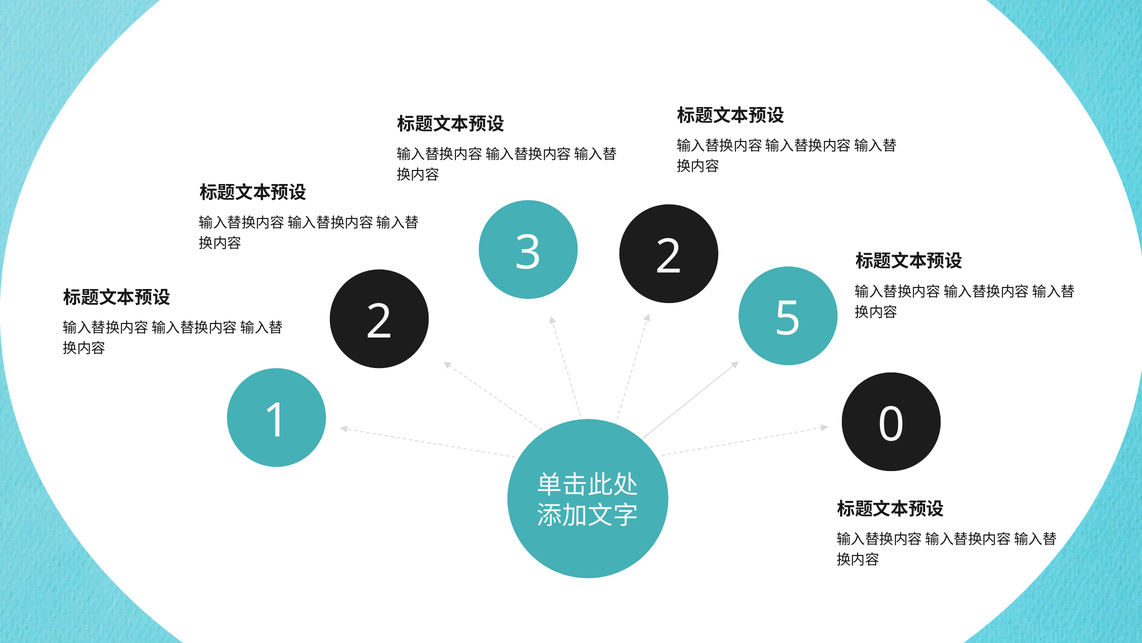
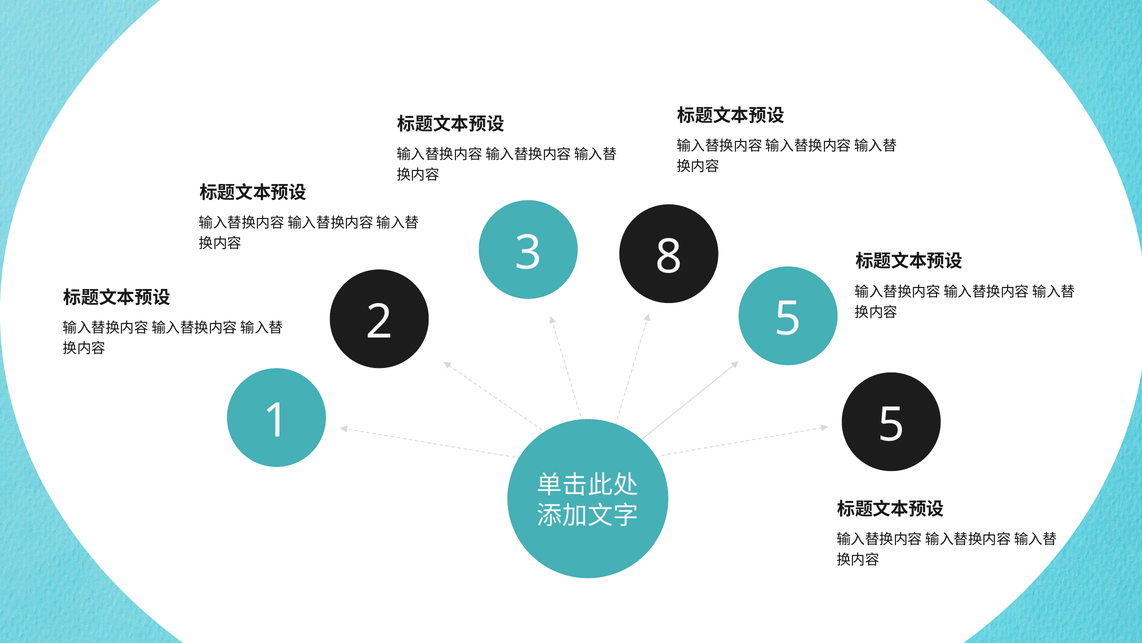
3 2: 2 -> 8
1 0: 0 -> 5
